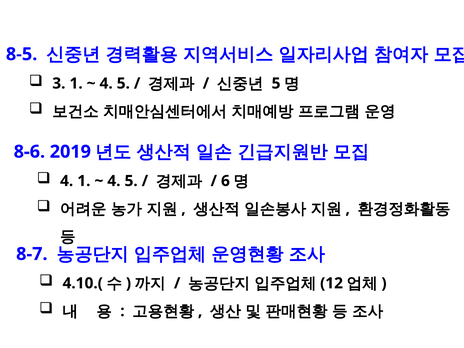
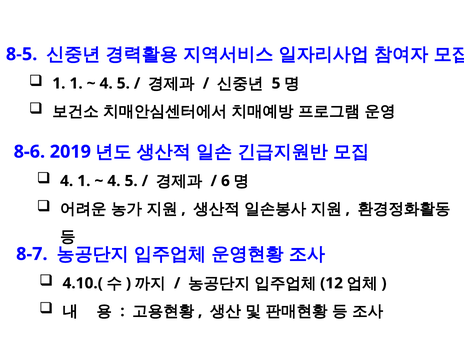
3 at (59, 83): 3 -> 1
